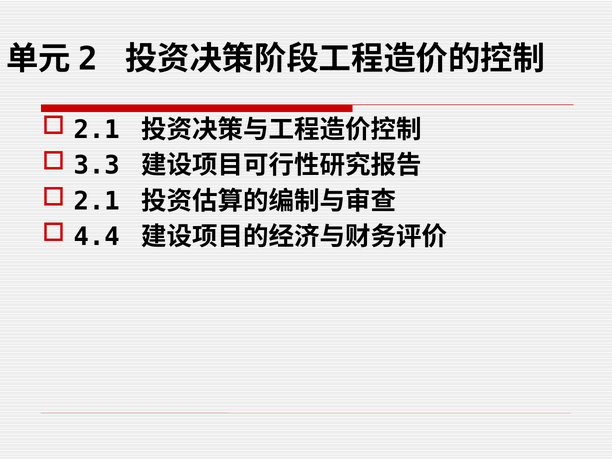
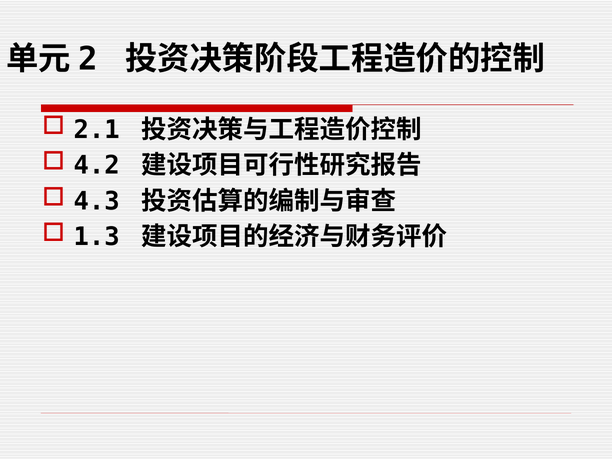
3.3: 3.3 -> 4.2
2.1 at (97, 201): 2.1 -> 4.3
4.4: 4.4 -> 1.3
